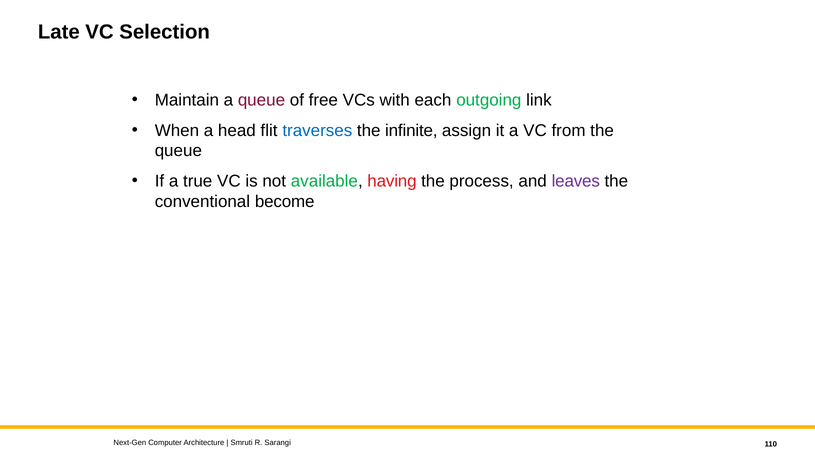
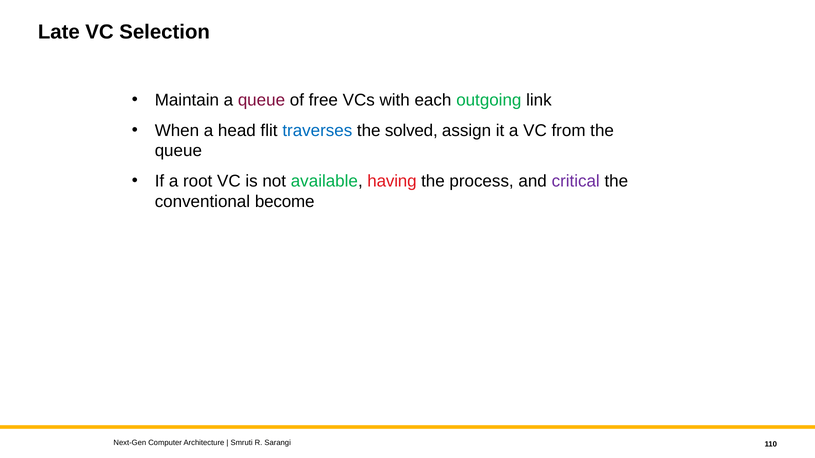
infinite: infinite -> solved
true: true -> root
leaves: leaves -> critical
